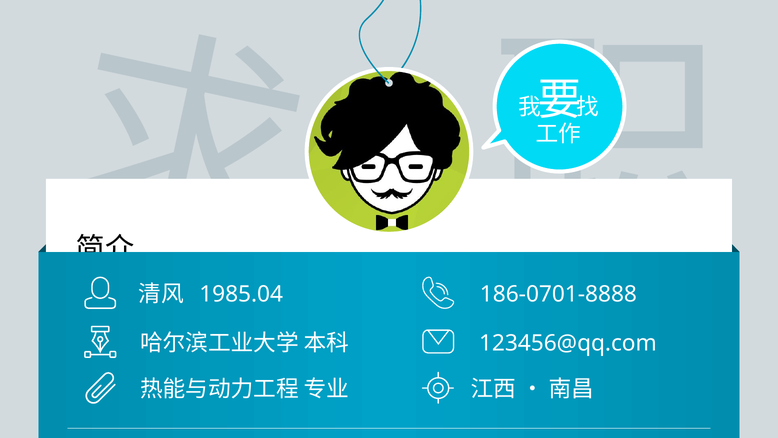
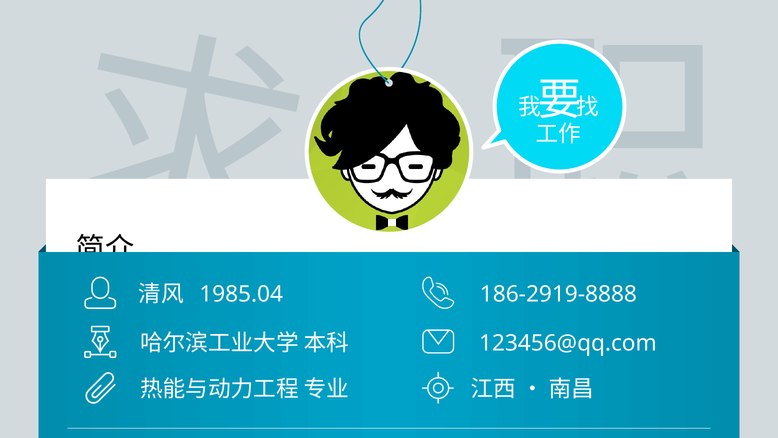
186-0701-8888: 186-0701-8888 -> 186-2919-8888
